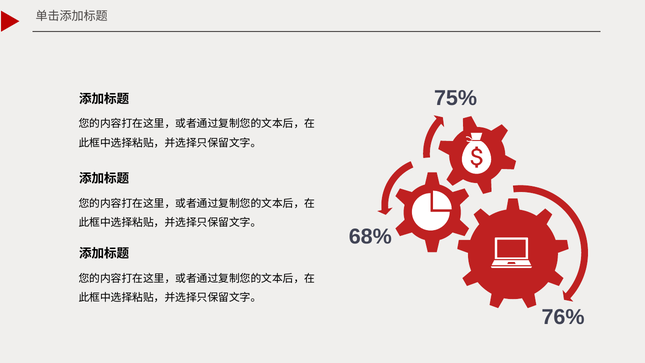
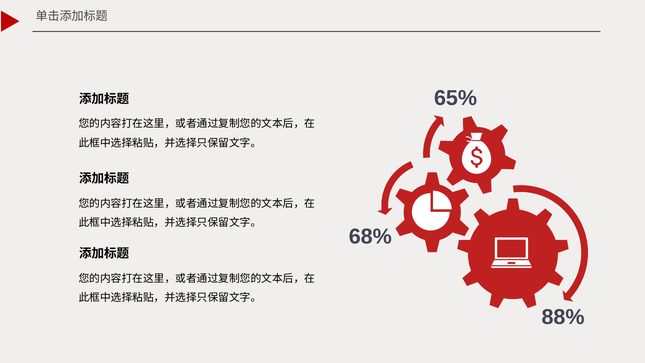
75%: 75% -> 65%
76%: 76% -> 88%
